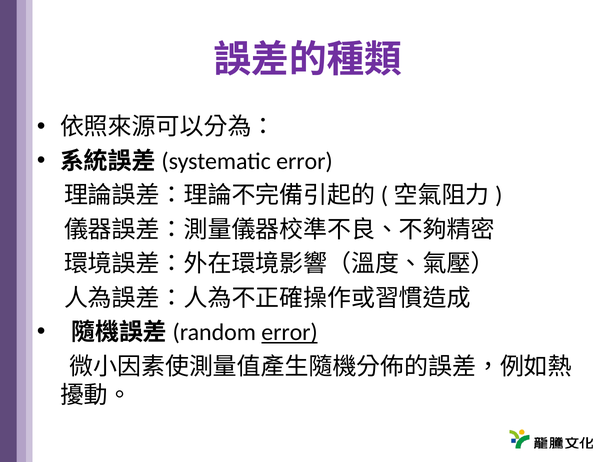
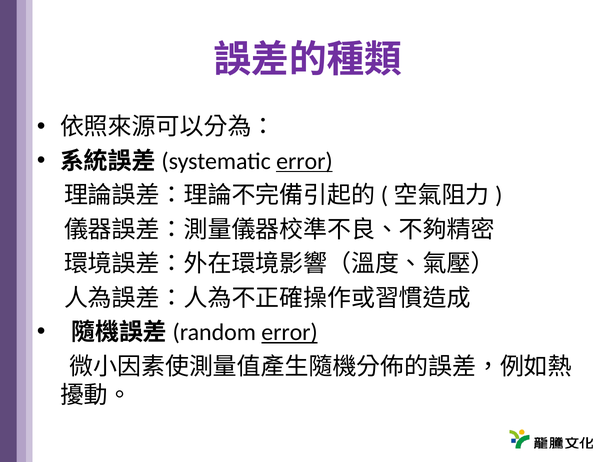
error at (304, 161) underline: none -> present
